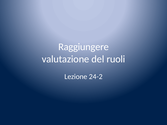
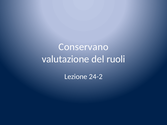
Raggiungere: Raggiungere -> Conservano
